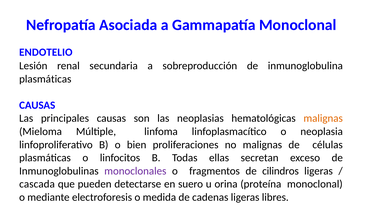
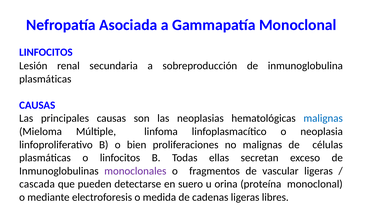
ENDOTELIO at (46, 52): ENDOTELIO -> LINFOCITOS
malignas at (323, 118) colour: orange -> blue
cilindros: cilindros -> vascular
